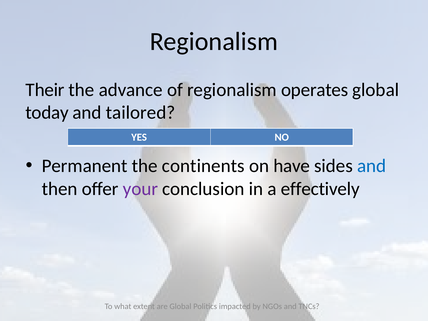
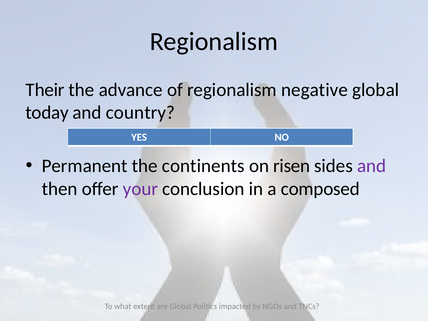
operates: operates -> negative
tailored: tailored -> country
have: have -> risen
and at (372, 166) colour: blue -> purple
effectively: effectively -> composed
